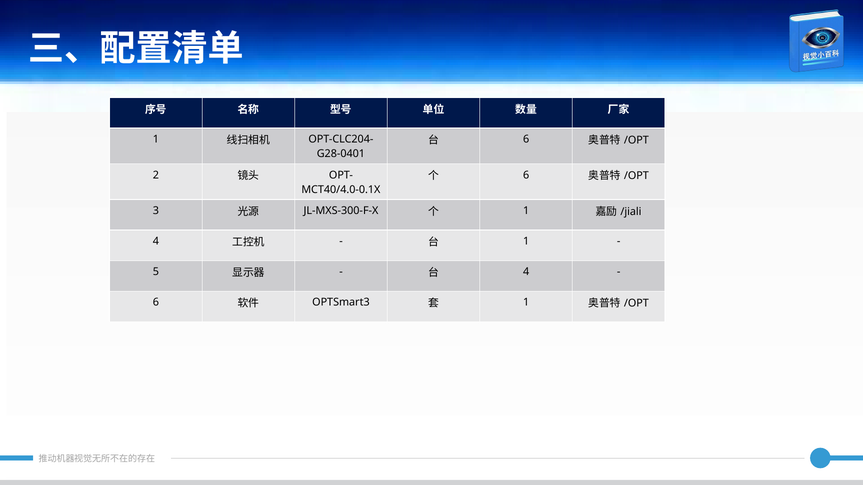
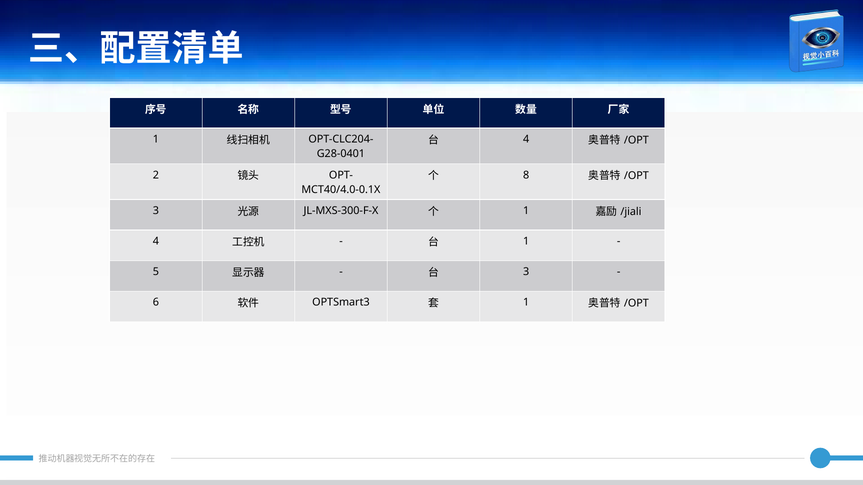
6 at (526, 139): 6 -> 4
6 at (526, 175): 6 -> 8
4 at (526, 272): 4 -> 3
